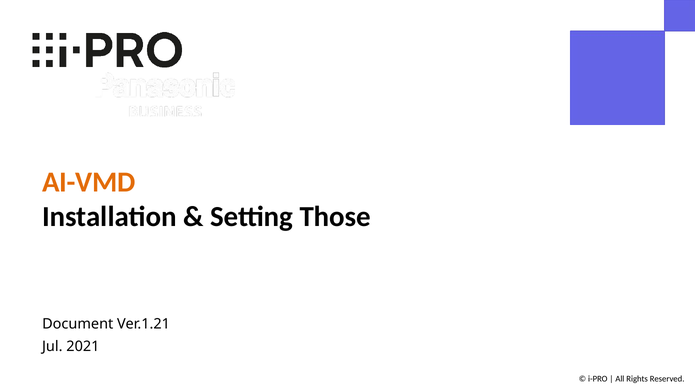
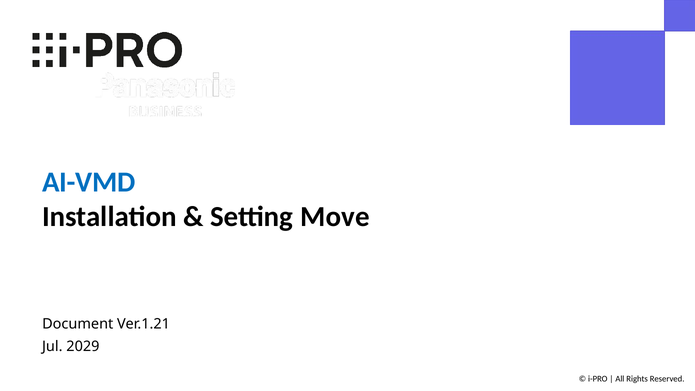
AI-VMD colour: orange -> blue
Those: Those -> Move
2021: 2021 -> 2029
